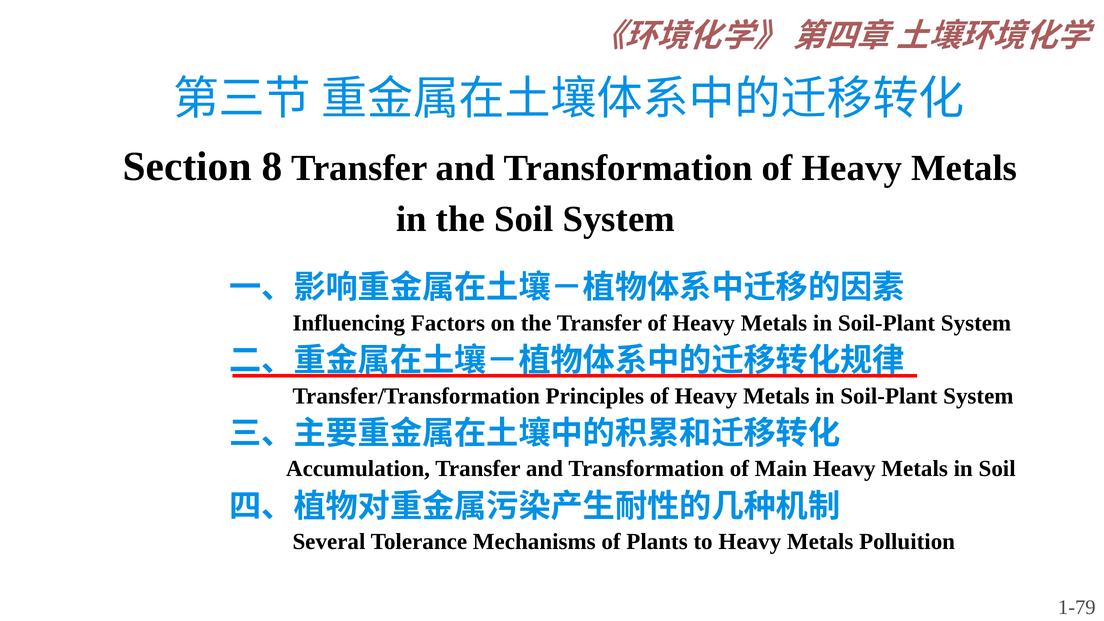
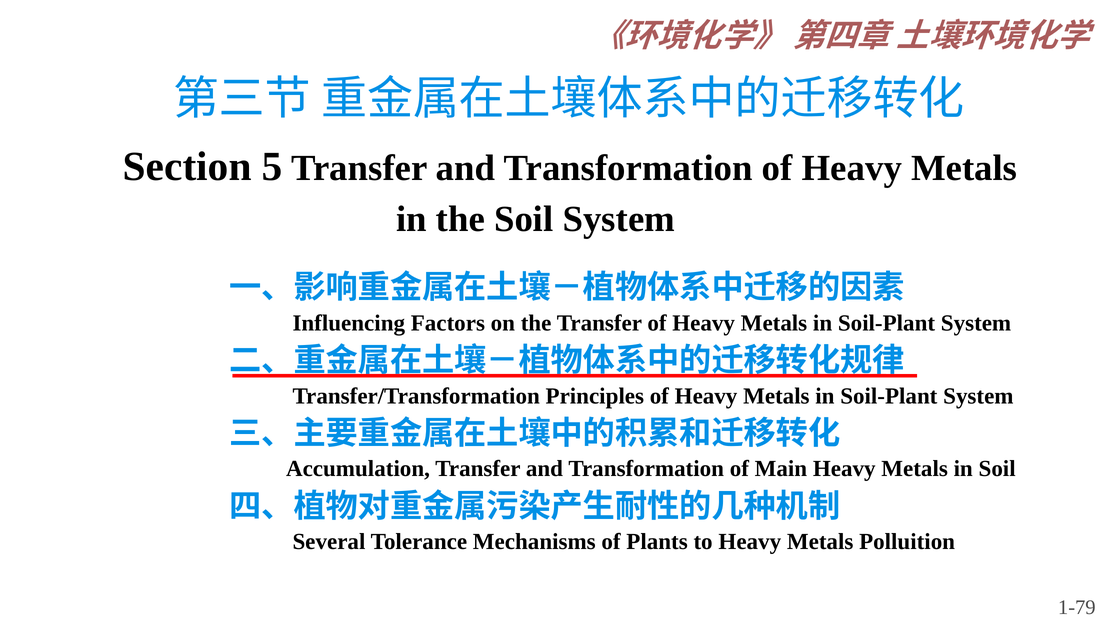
8: 8 -> 5
